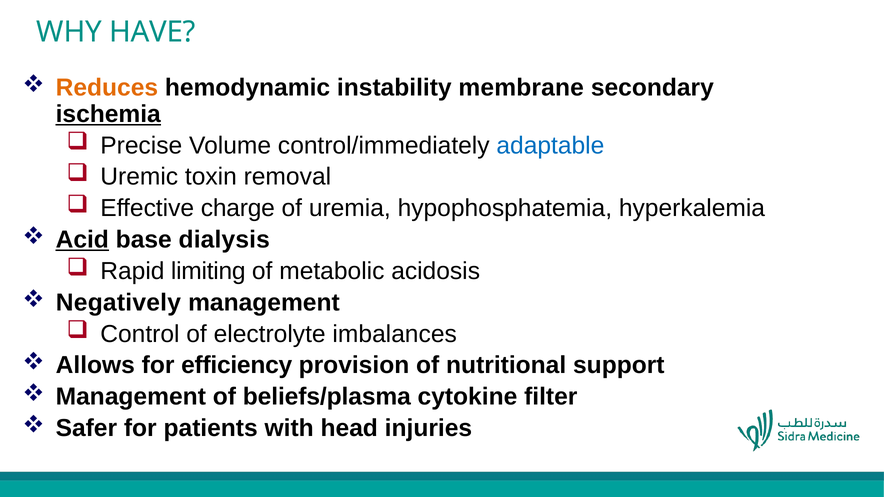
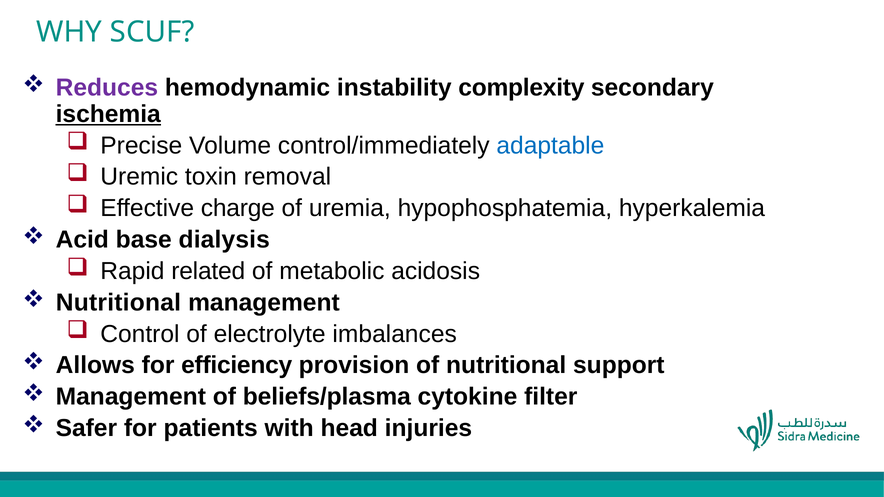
HAVE: HAVE -> SCUF
Reduces colour: orange -> purple
membrane: membrane -> complexity
Acid underline: present -> none
limiting: limiting -> related
Negatively at (118, 303): Negatively -> Nutritional
